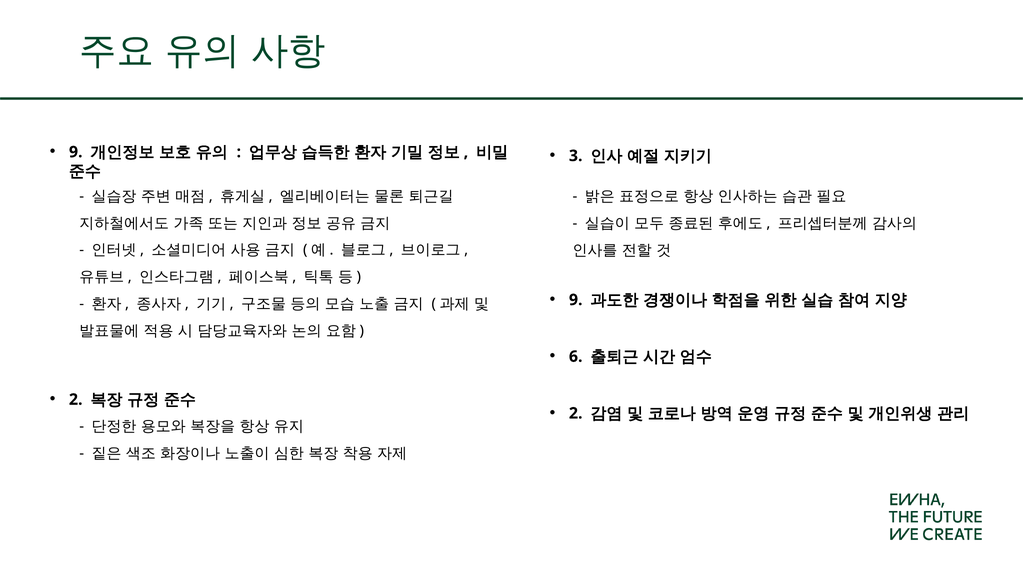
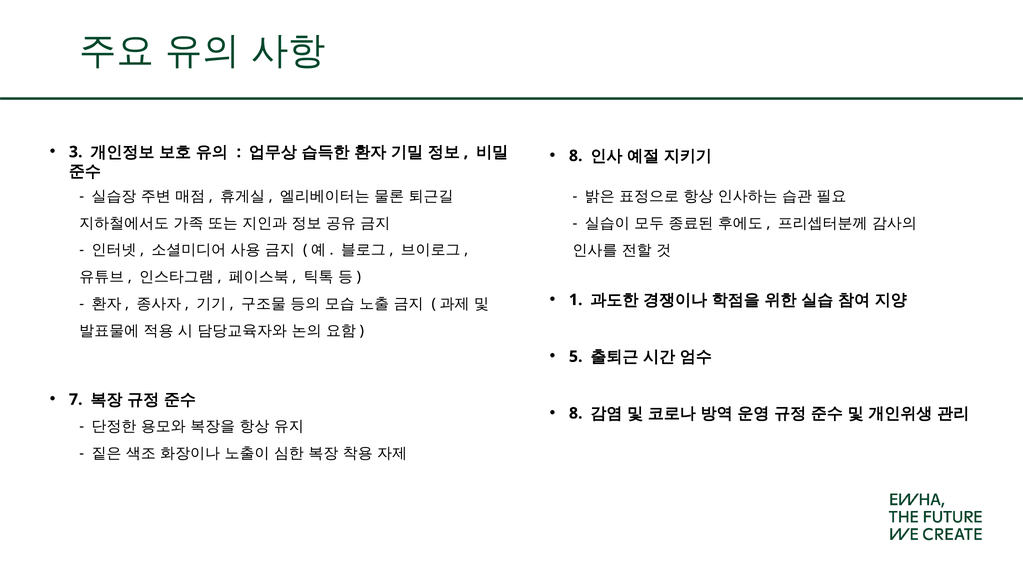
9 at (76, 152): 9 -> 3
3 at (576, 156): 3 -> 8
9 at (576, 300): 9 -> 1
6: 6 -> 5
2 at (76, 399): 2 -> 7
2 at (576, 413): 2 -> 8
